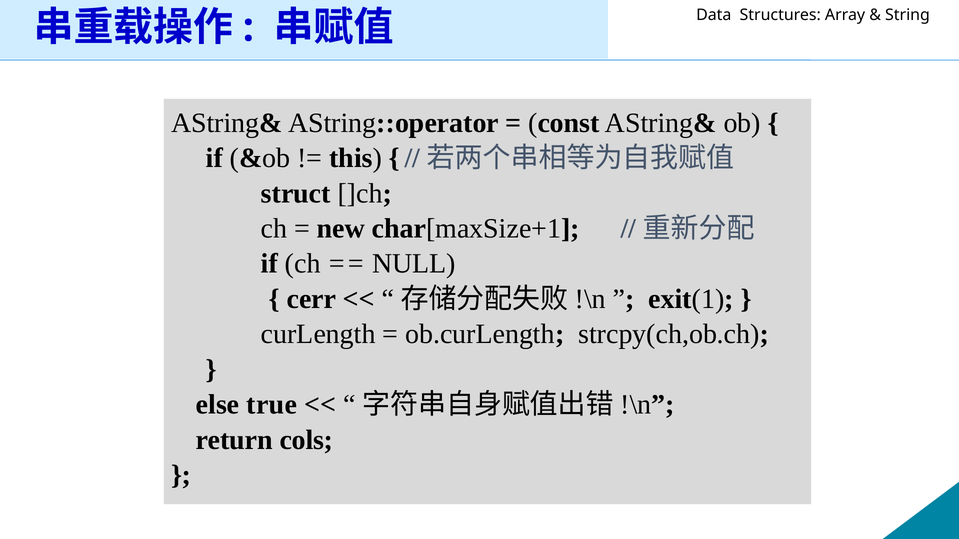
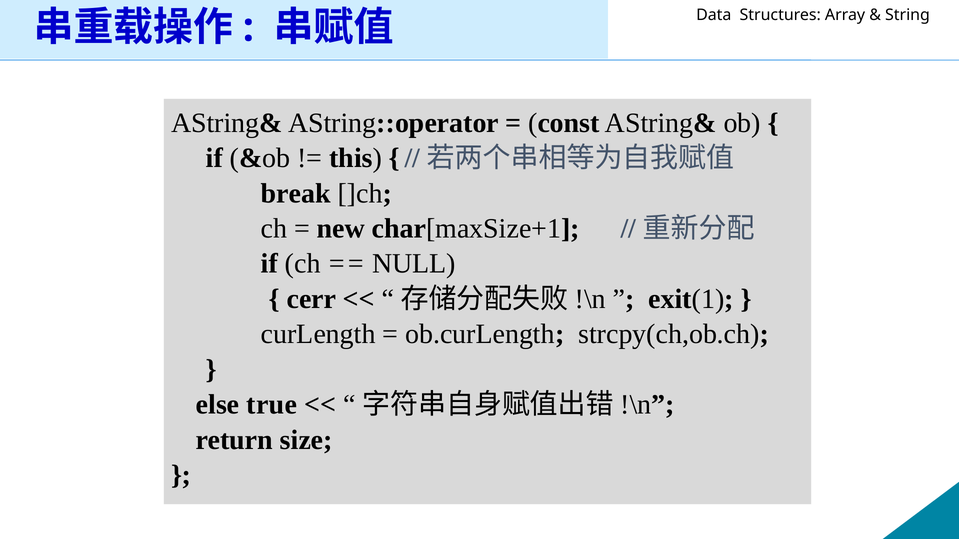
struct: struct -> break
cols: cols -> size
